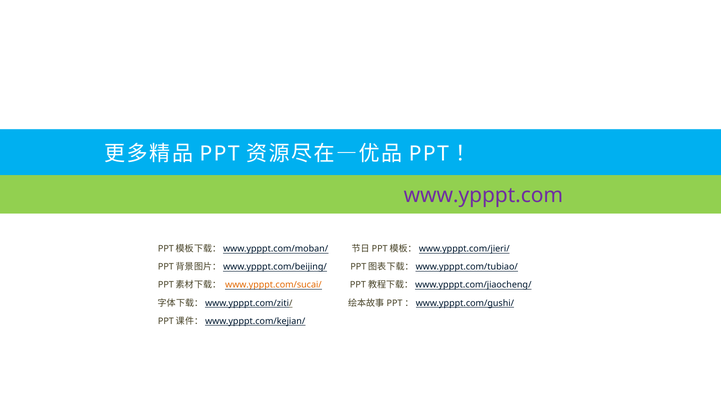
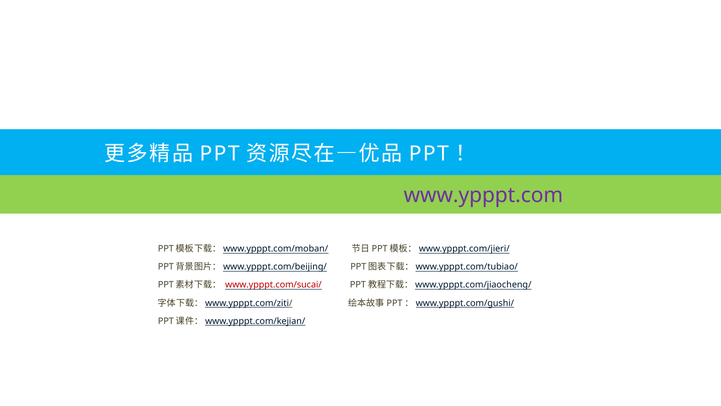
www.ypppt.com/sucai/ colour: orange -> red
